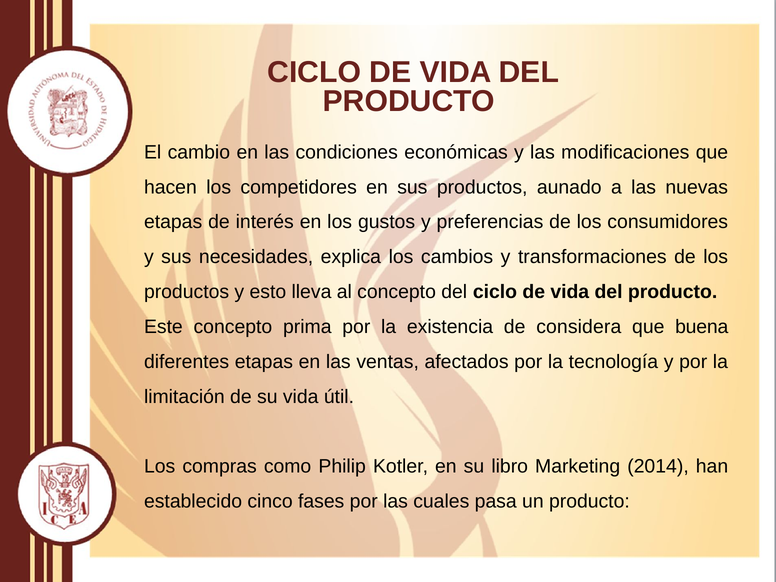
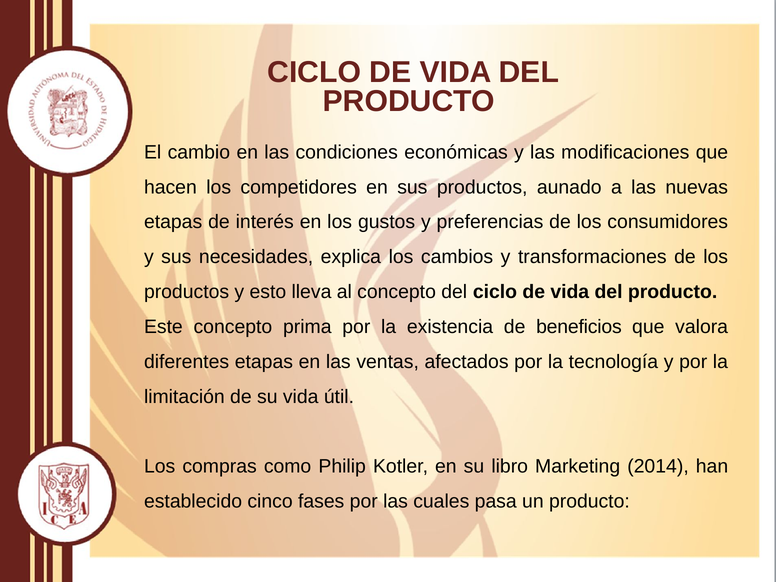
considera: considera -> beneficios
buena: buena -> valora
